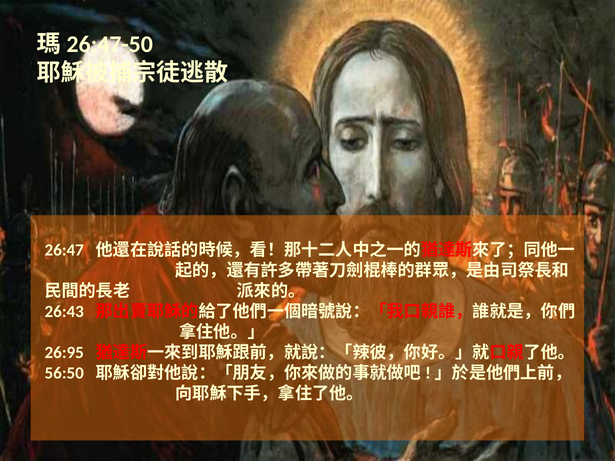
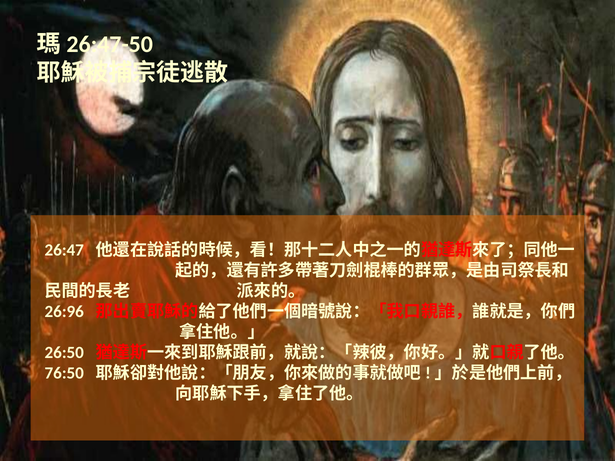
26:43: 26:43 -> 26:96
26:95: 26:95 -> 26:50
56:50: 56:50 -> 76:50
